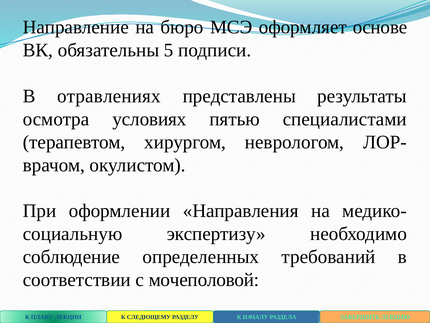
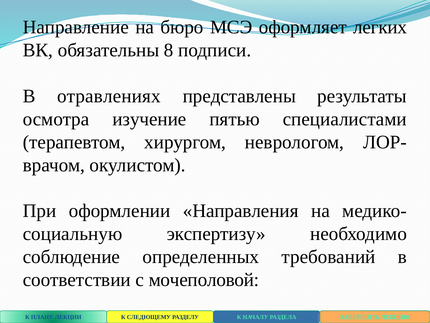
основе: основе -> легких
5: 5 -> 8
условиях: условиях -> изучение
